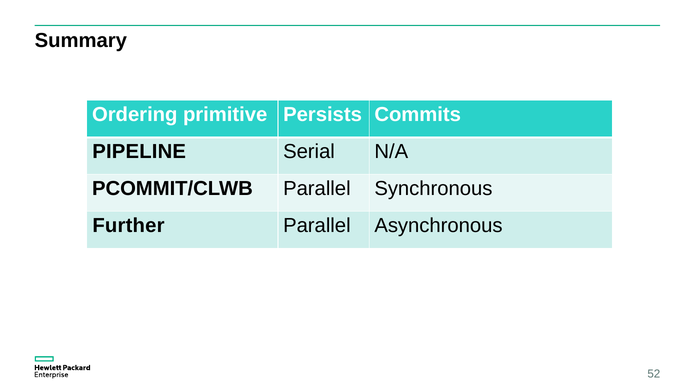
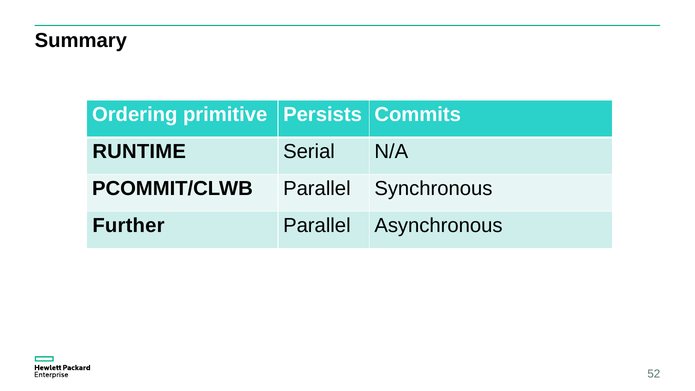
PIPELINE: PIPELINE -> RUNTIME
